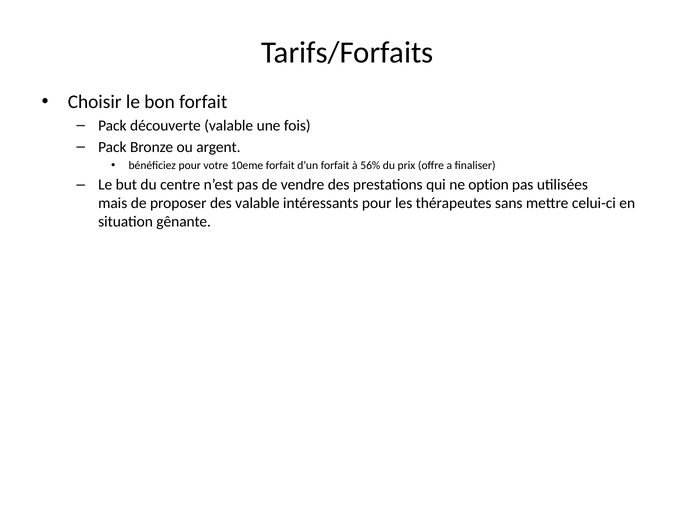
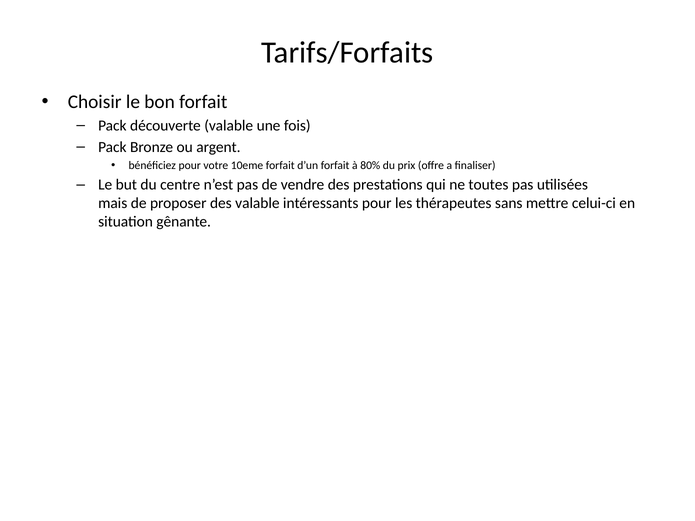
56%: 56% -> 80%
option: option -> toutes
